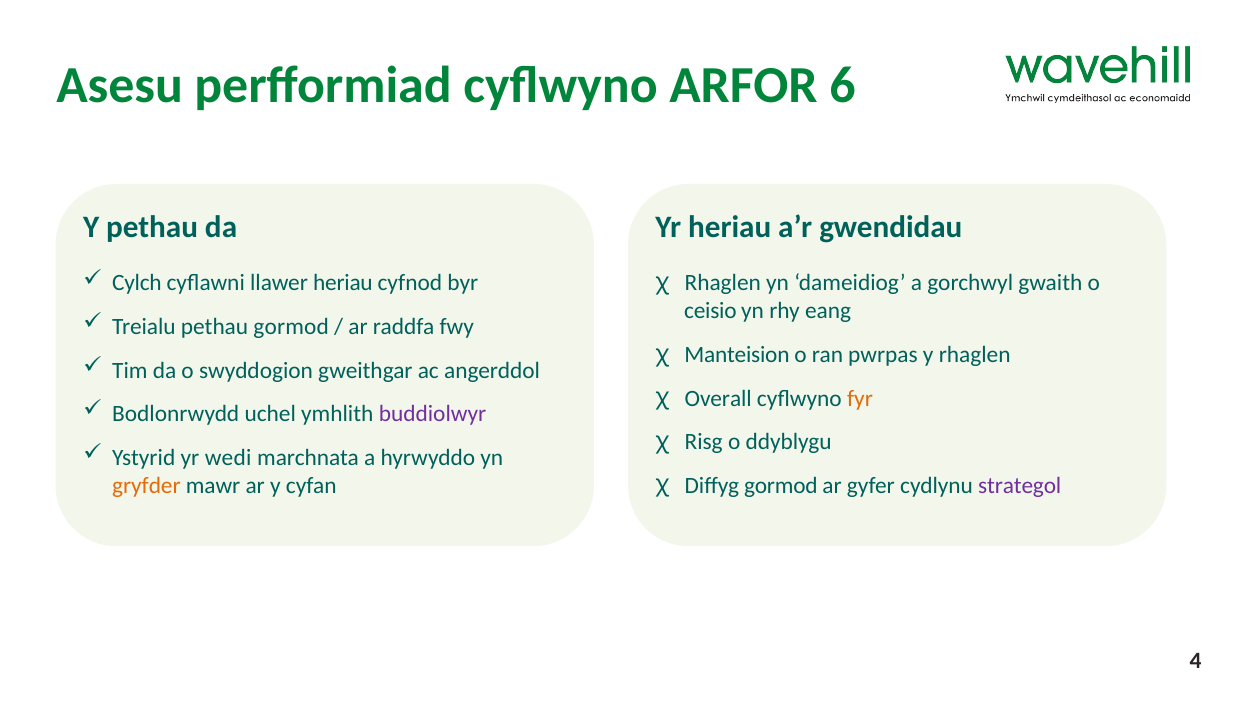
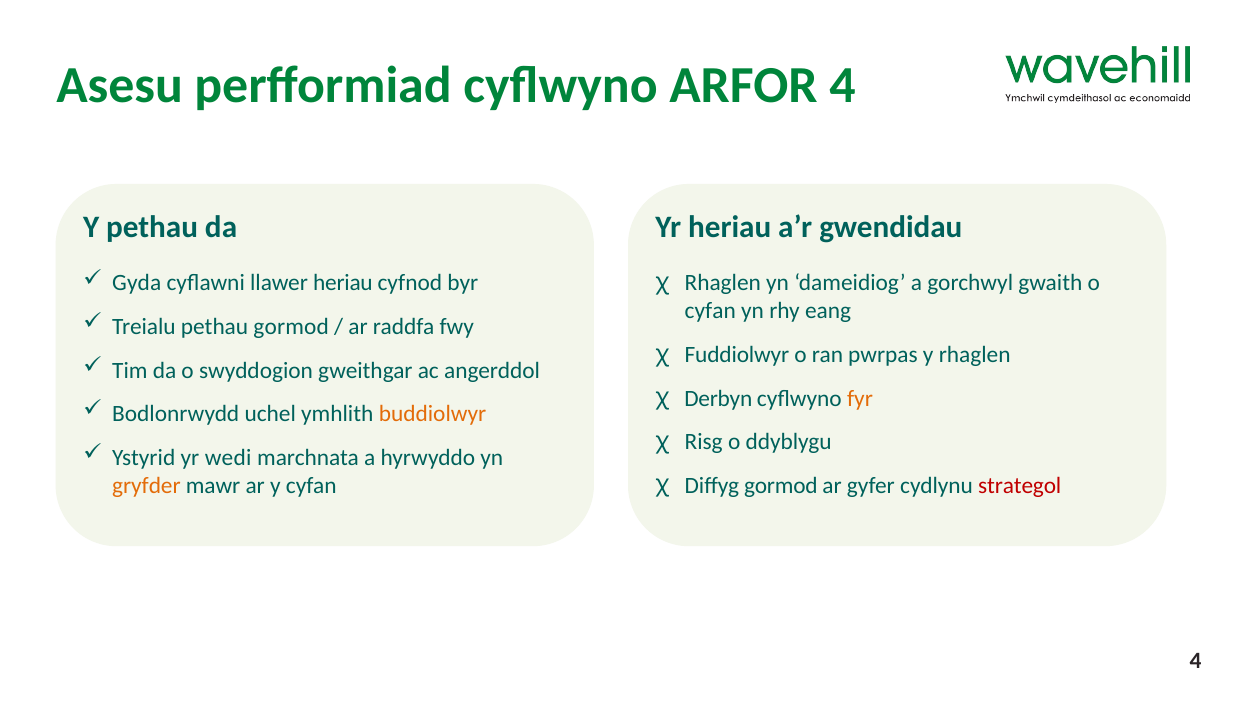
ARFOR 6: 6 -> 4
Cylch: Cylch -> Gyda
ceisio at (710, 311): ceisio -> cyfan
Manteision: Manteision -> Fuddiolwyr
Overall: Overall -> Derbyn
buddiolwyr colour: purple -> orange
strategol colour: purple -> red
